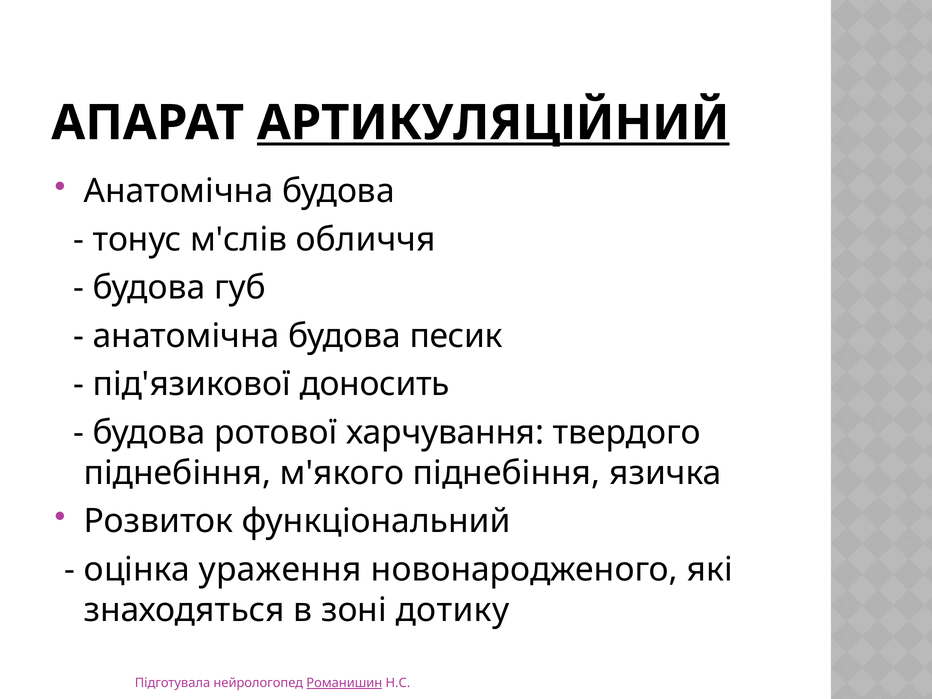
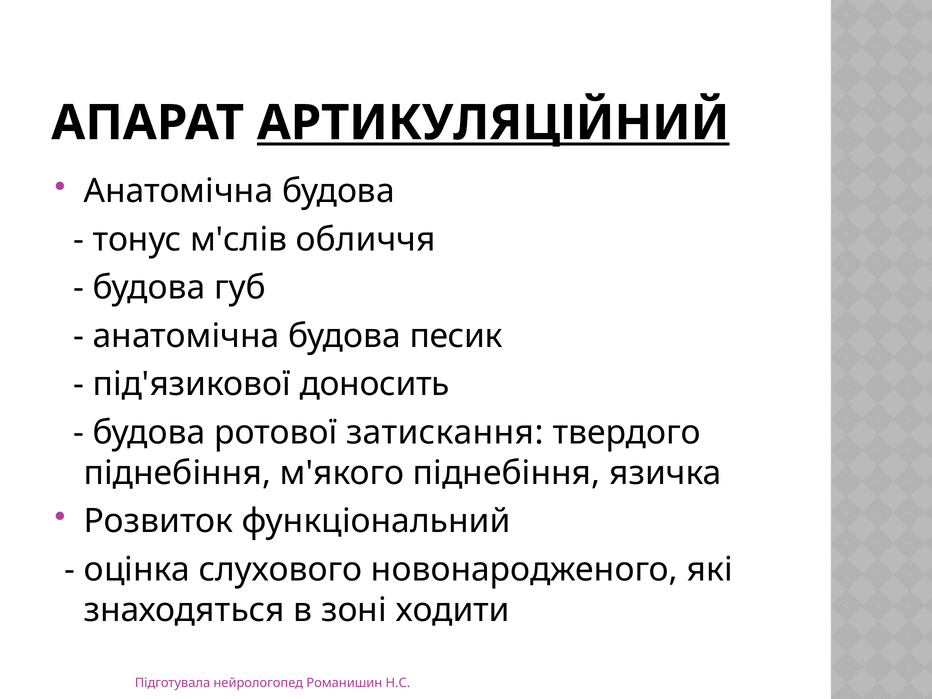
харчування: харчування -> затискання
ураження: ураження -> слухового
дотику: дотику -> ходити
Романишин underline: present -> none
